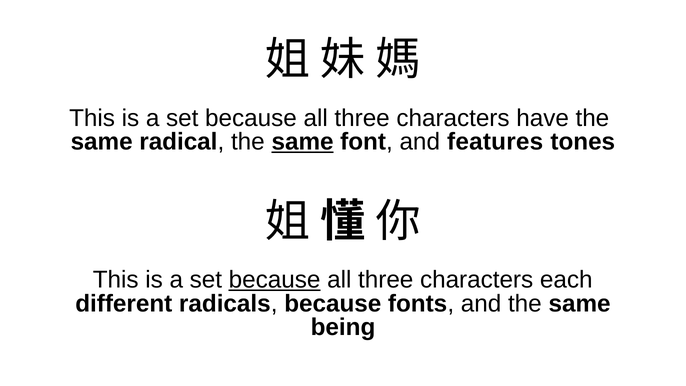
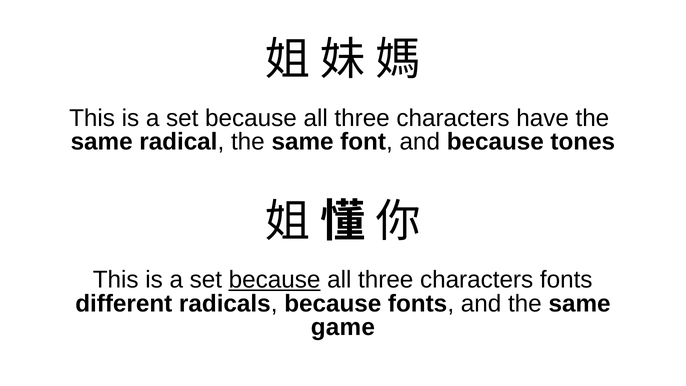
same at (303, 142) underline: present -> none
and features: features -> because
characters each: each -> fonts
being: being -> game
